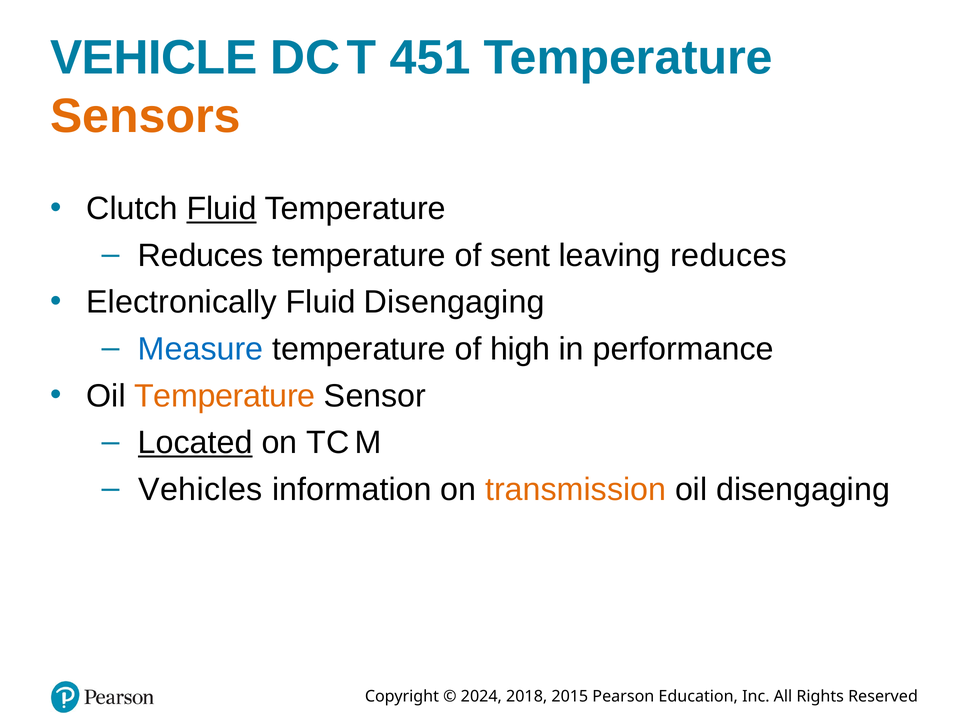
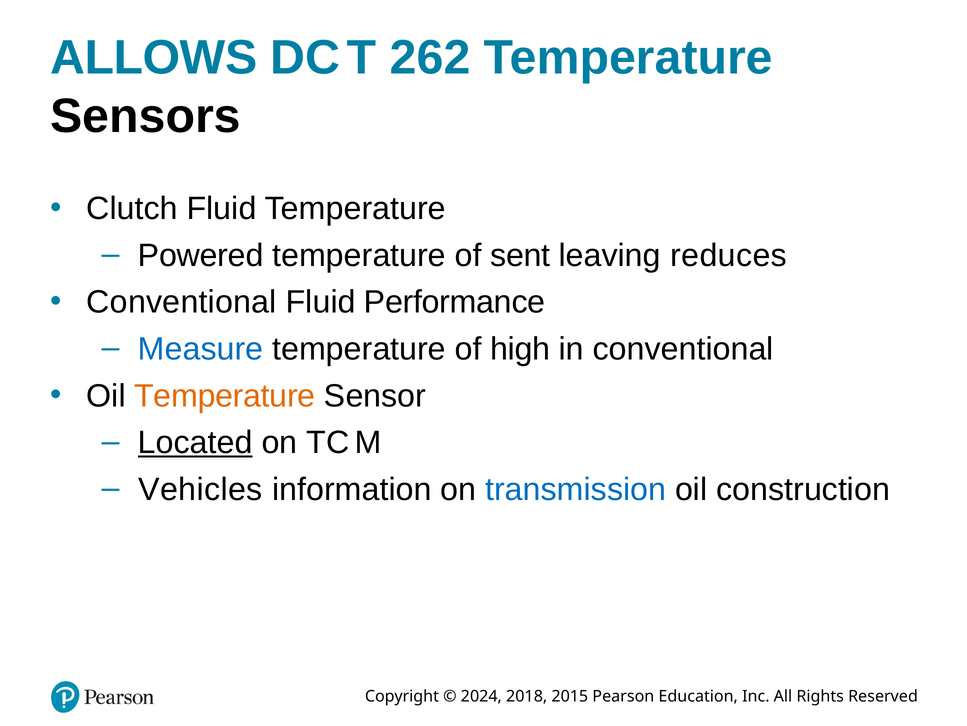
VEHICLE: VEHICLE -> ALLOWS
451: 451 -> 262
Sensors colour: orange -> black
Fluid at (222, 208) underline: present -> none
Reduces at (201, 255): Reduces -> Powered
Electronically at (182, 302): Electronically -> Conventional
Fluid Disengaging: Disengaging -> Performance
in performance: performance -> conventional
transmission colour: orange -> blue
oil disengaging: disengaging -> construction
